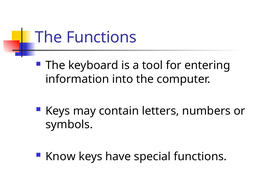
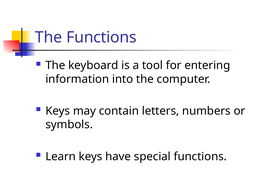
Know: Know -> Learn
